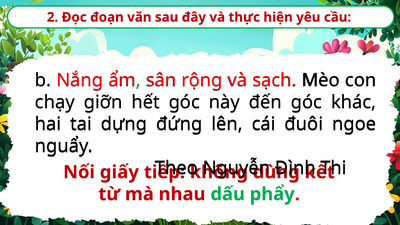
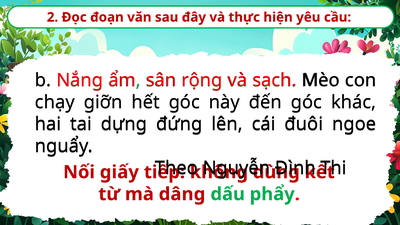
nhau: nhau -> dâng
